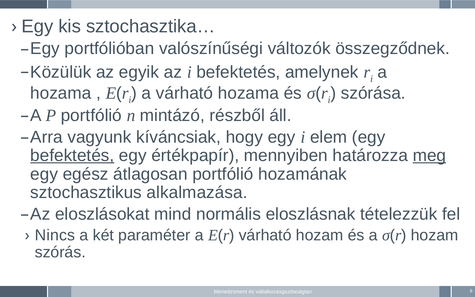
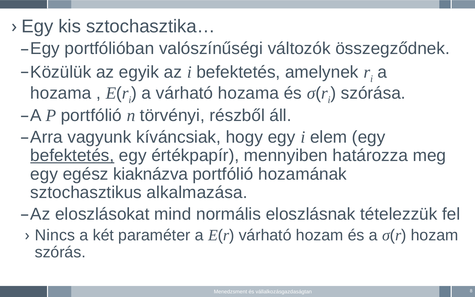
mintázó: mintázó -> törvényi
meg underline: present -> none
átlagosan: átlagosan -> kiaknázva
